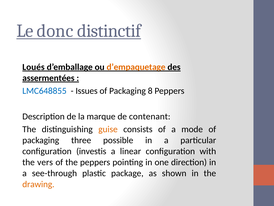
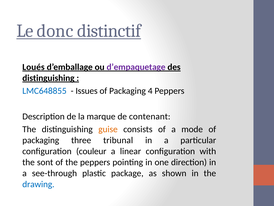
d’empaquetage colour: orange -> purple
assermentées at (48, 78): assermentées -> distinguishing
8: 8 -> 4
possible: possible -> tribunal
investis: investis -> couleur
vers: vers -> sont
drawing colour: orange -> blue
